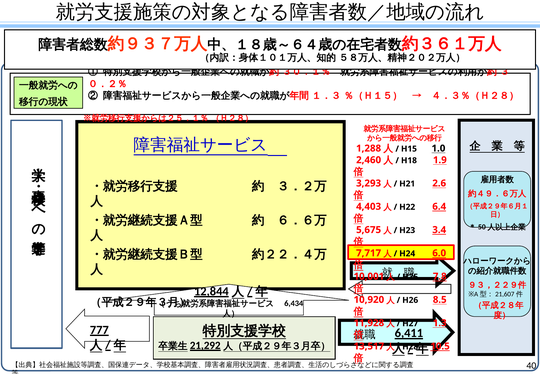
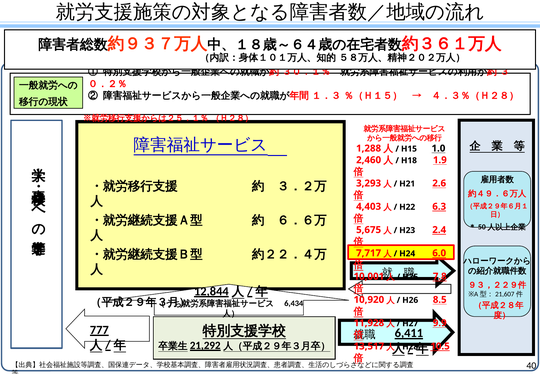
6.4: 6.4 -> 6.3
3.4: 3.4 -> 2.4
1.3: 1.3 -> 9.9
